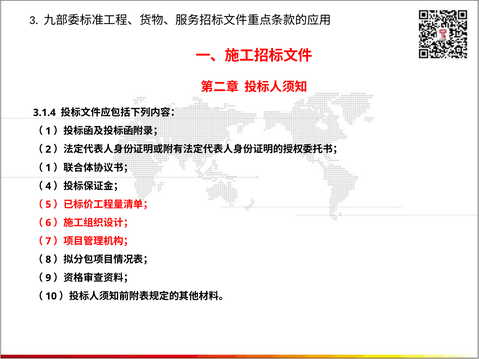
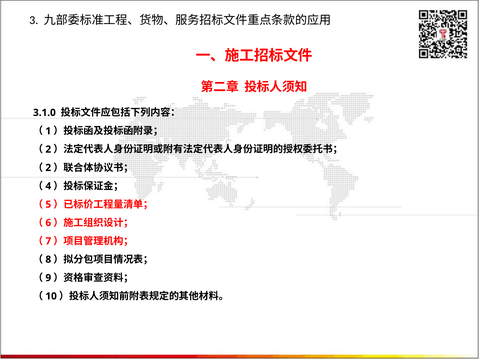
3.1.4: 3.1.4 -> 3.1.0
1 at (48, 168): 1 -> 2
